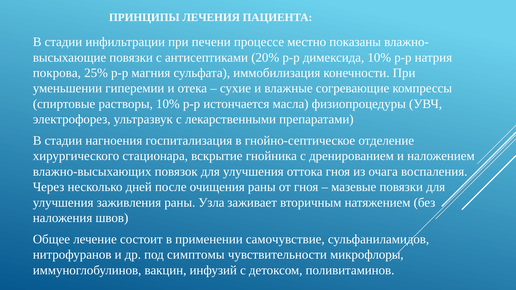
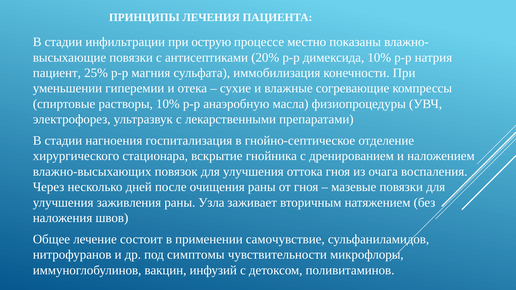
печени: печени -> острую
покрова: покрова -> пациент
истончается: истончается -> анаэробную
